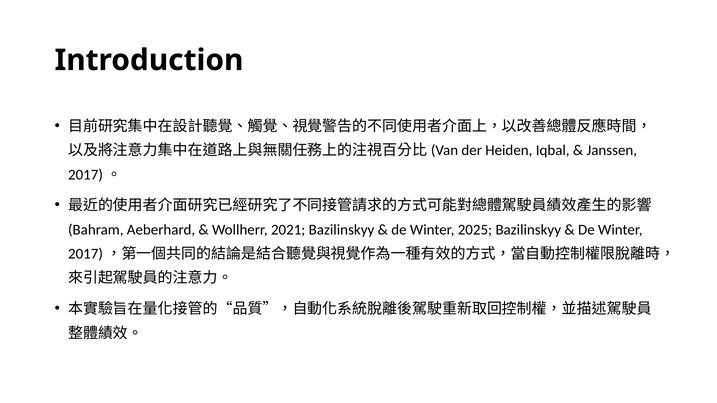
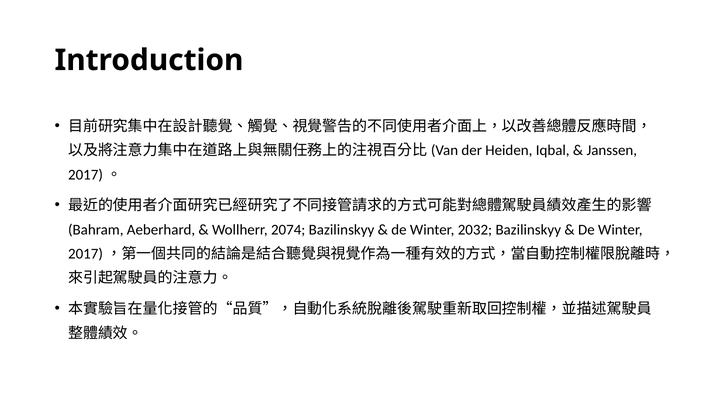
2021: 2021 -> 2074
2025: 2025 -> 2032
